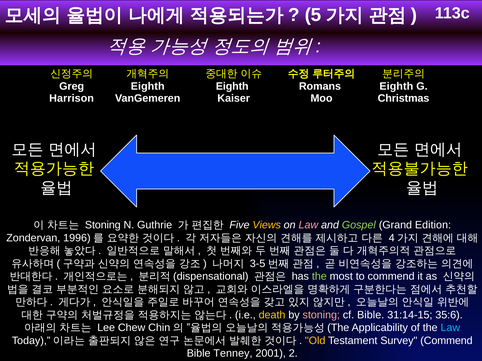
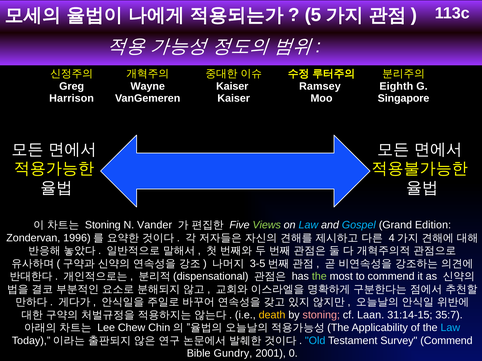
Eighth at (148, 86): Eighth -> Wayne
Eighth at (232, 86): Eighth -> Kaiser
Romans: Romans -> Ramsey
Christmas: Christmas -> Singapore
Guthrie: Guthrie -> Vander
Views colour: yellow -> light green
Law at (308, 225) colour: pink -> light blue
Gospel colour: light green -> light blue
cf Bible: Bible -> Laan
35:6: 35:6 -> 35:7
Old colour: yellow -> light blue
Tenney: Tenney -> Gundry
2: 2 -> 0
